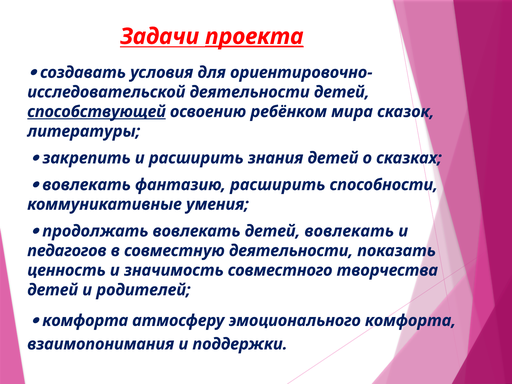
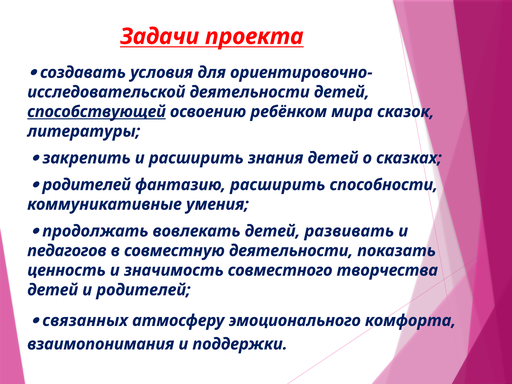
проекта underline: present -> none
вовлекать at (87, 185): вовлекать -> родителей
детей вовлекать: вовлекать -> развивать
комфорта at (85, 321): комфорта -> связанных
